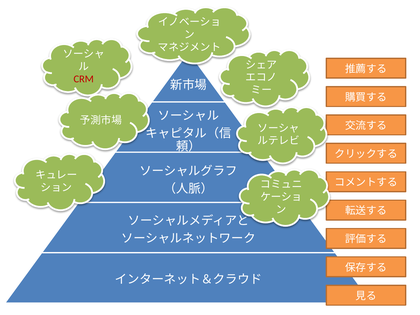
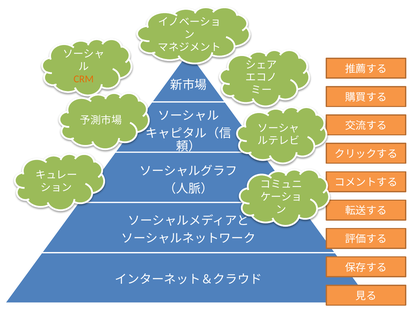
CRM colour: red -> orange
